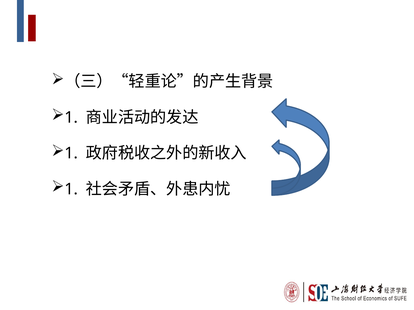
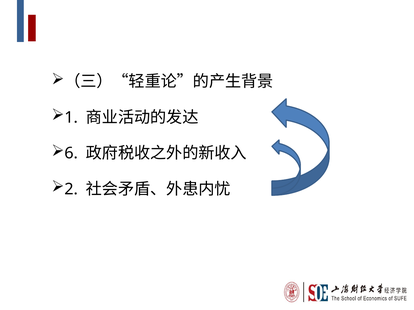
1 at (71, 154): 1 -> 6
1 at (71, 189): 1 -> 2
